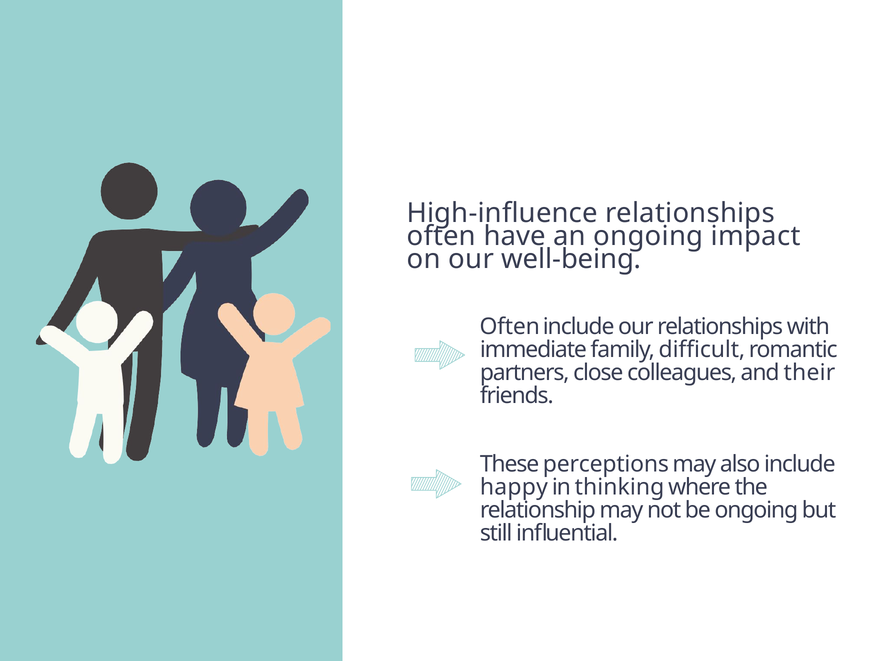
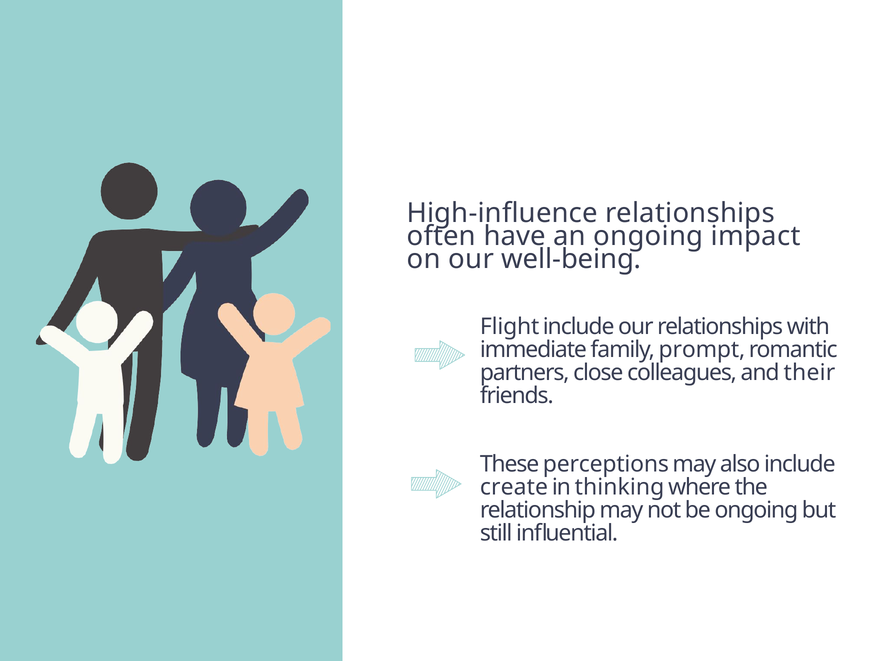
Often at (510, 326): Often -> Flight
difficult: difficult -> prompt
happy: happy -> create
